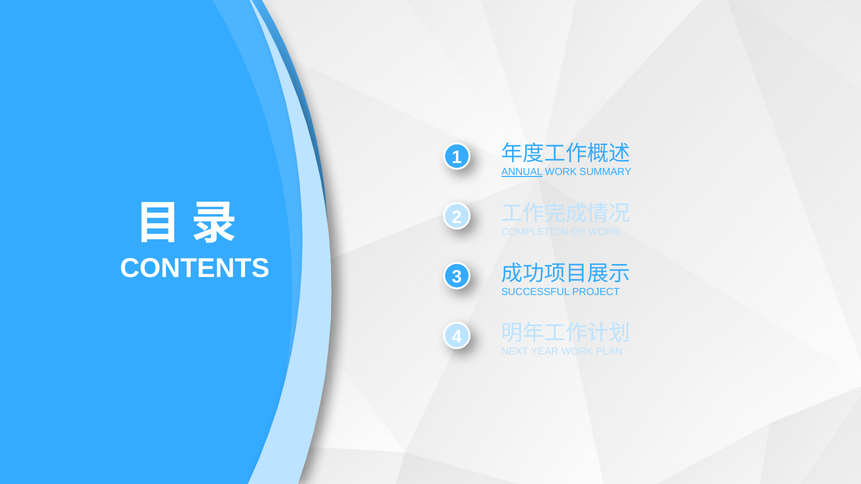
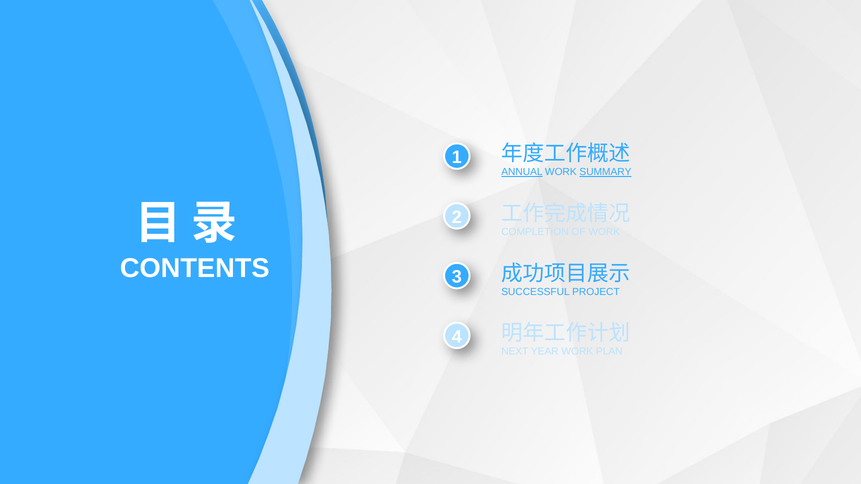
SUMMARY underline: none -> present
